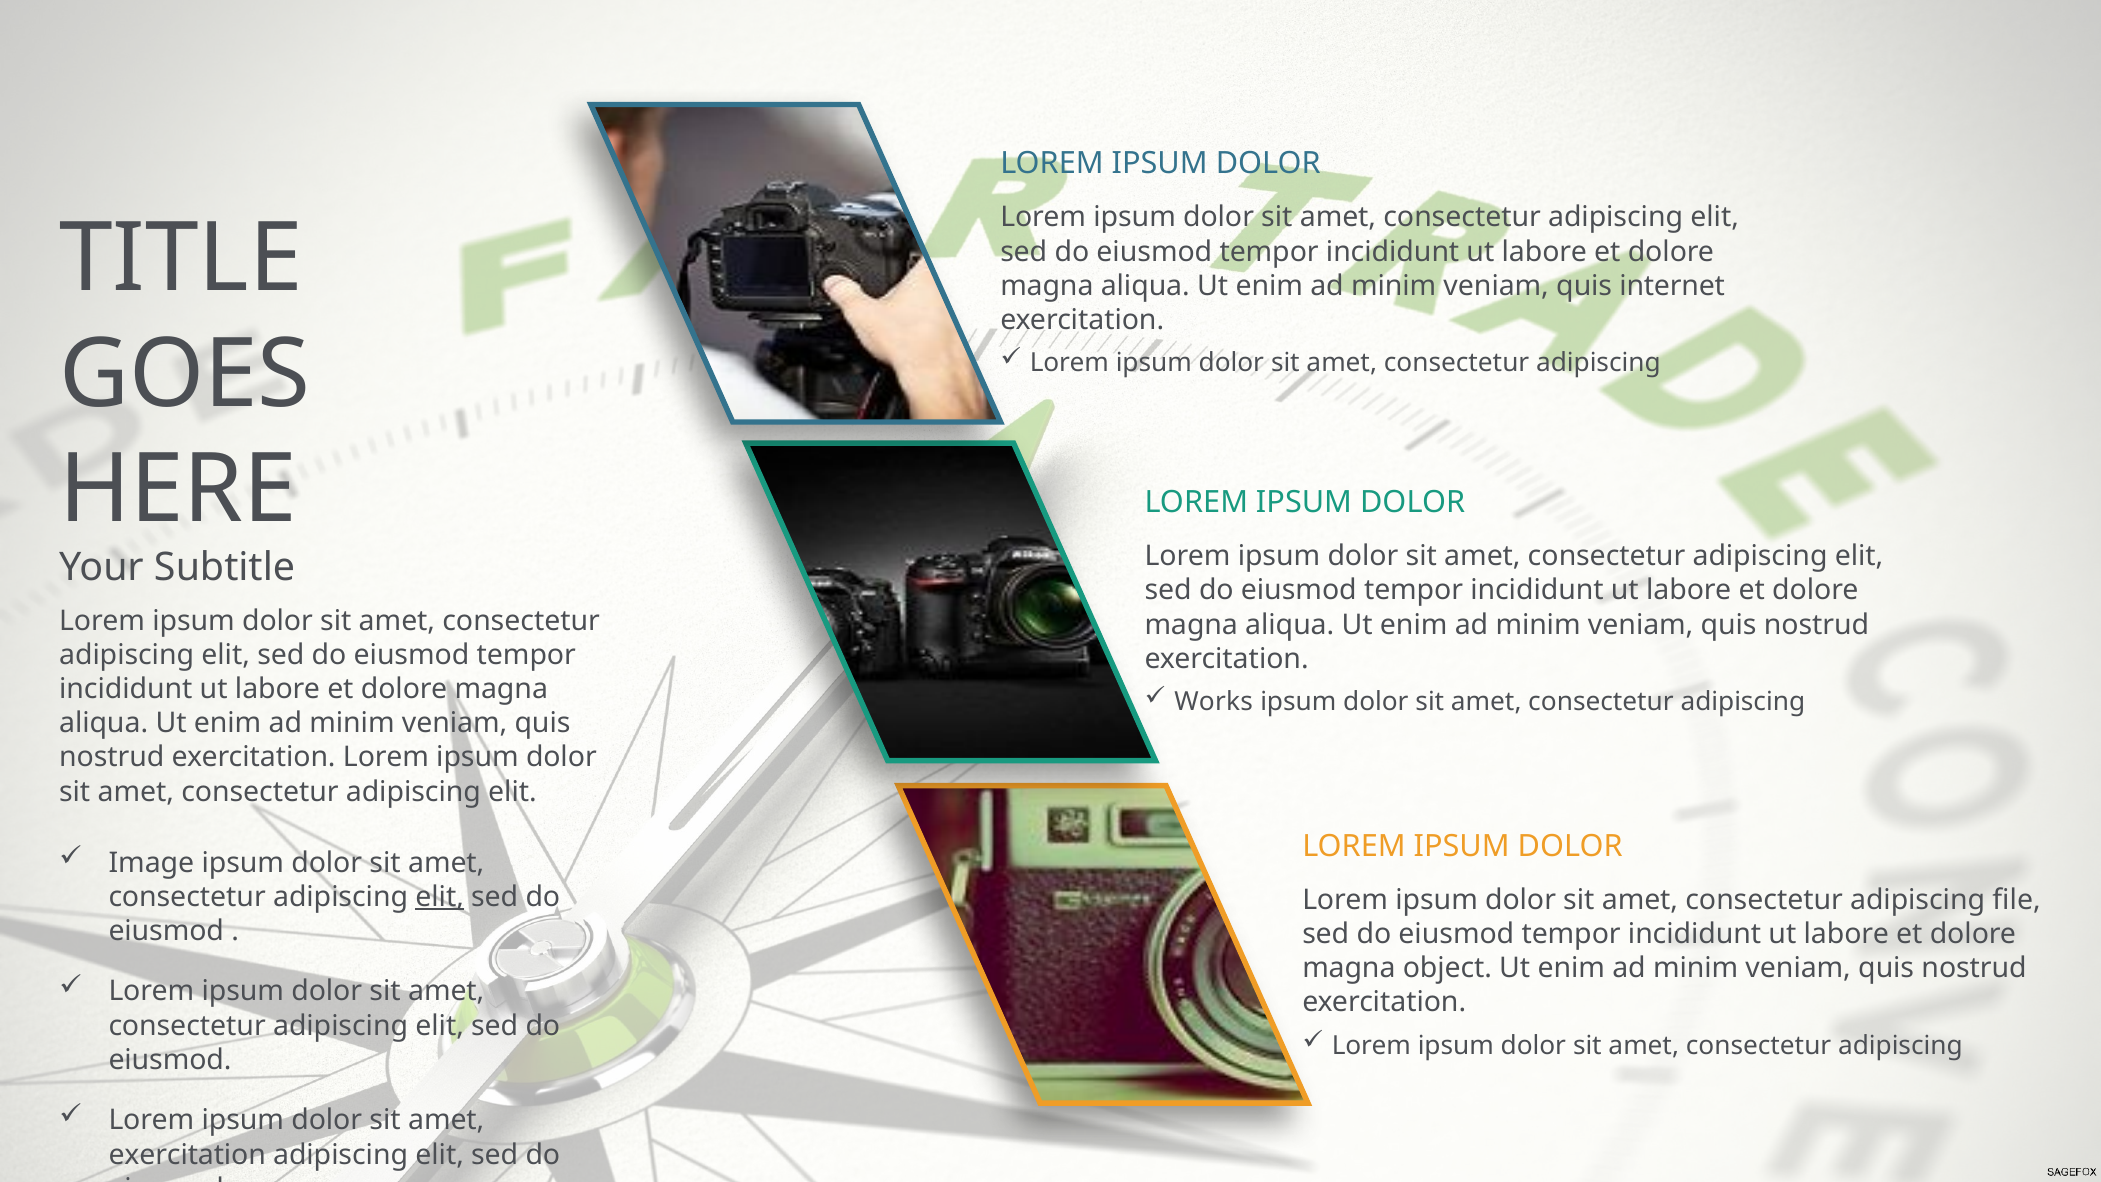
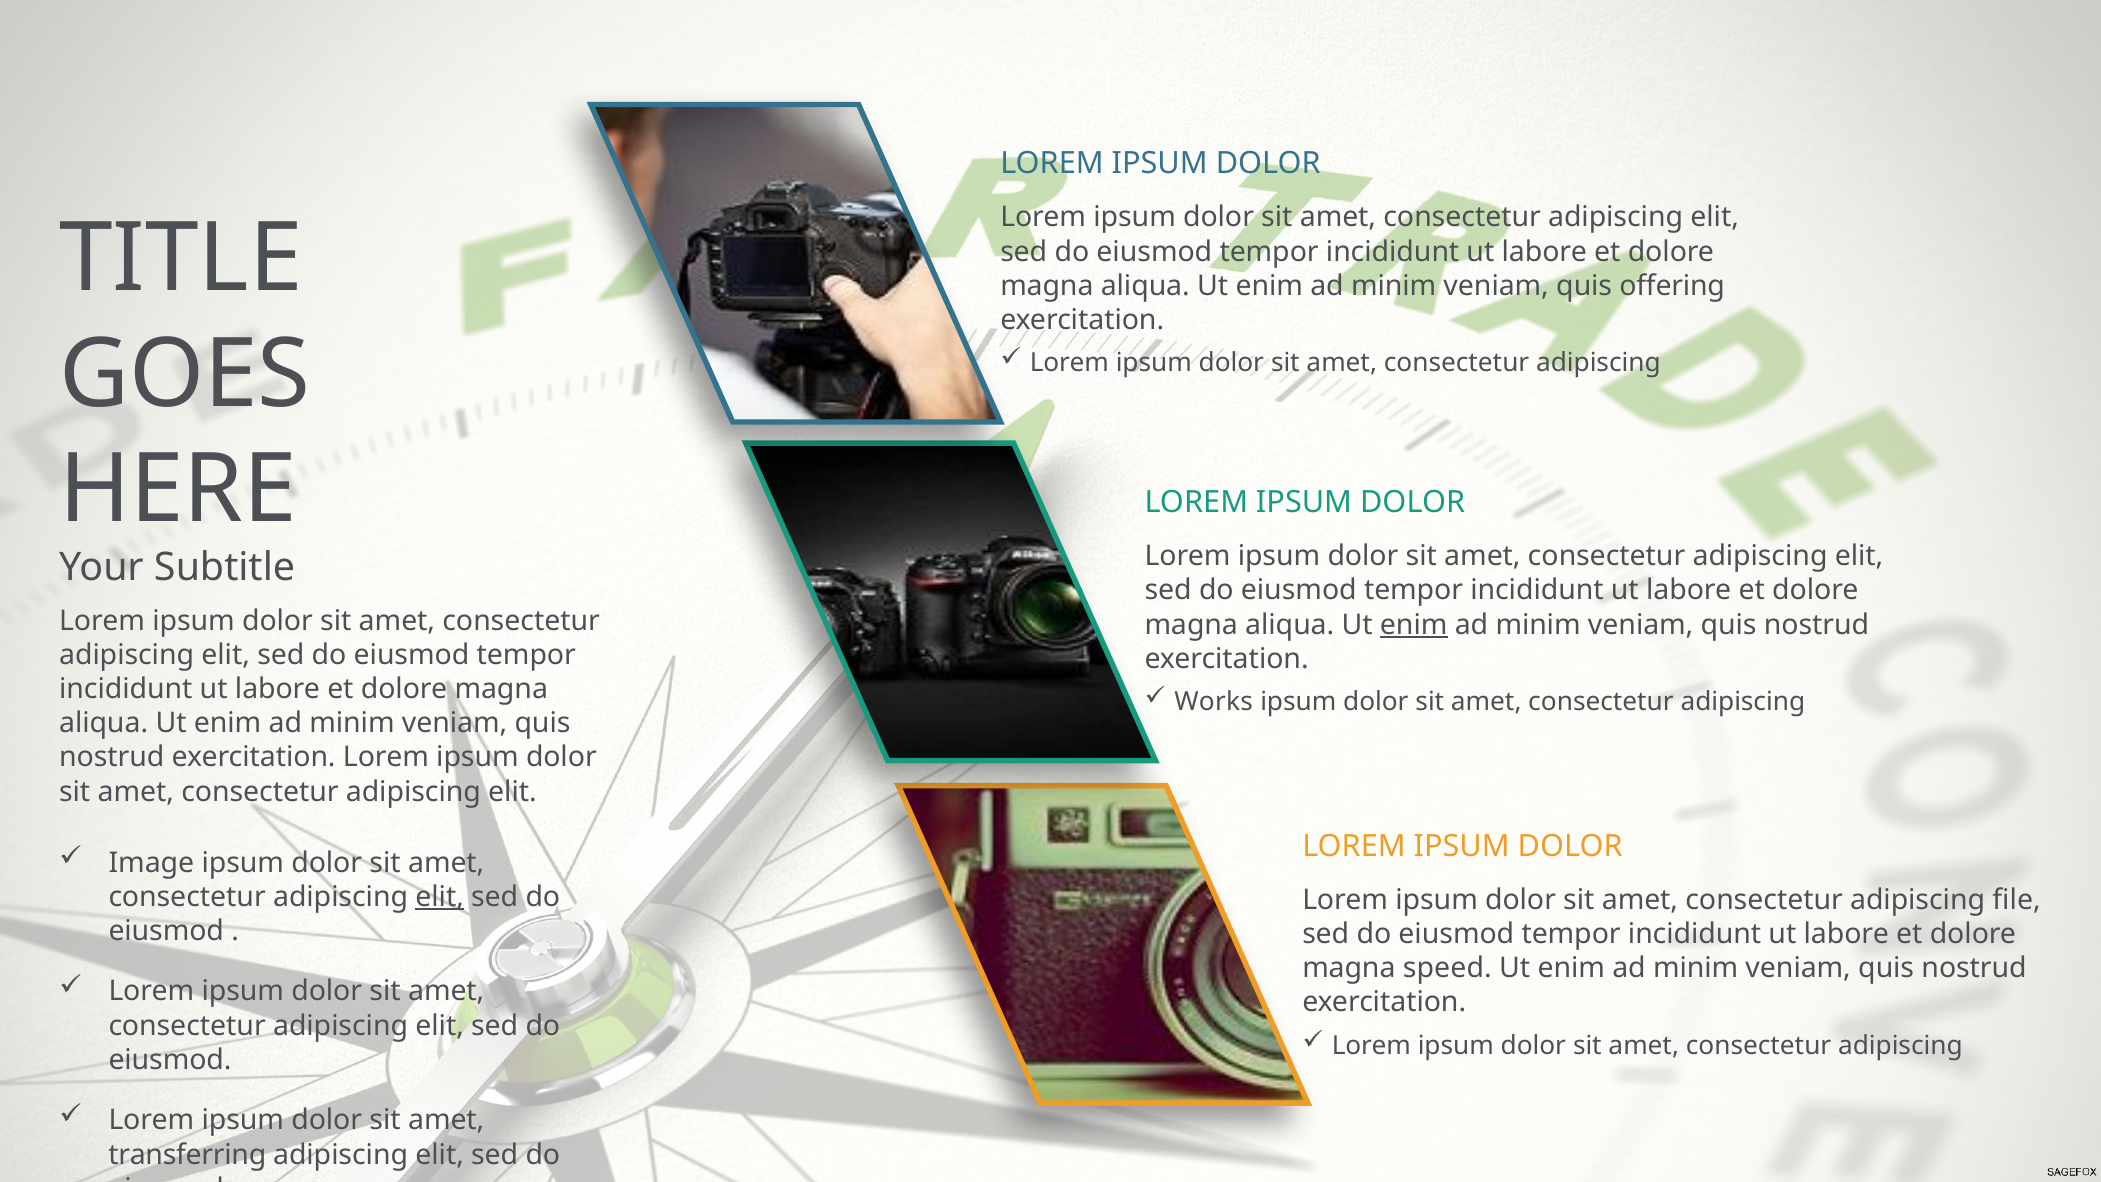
internet: internet -> offering
enim at (1414, 625) underline: none -> present
object: object -> speed
exercitation at (187, 1154): exercitation -> transferring
